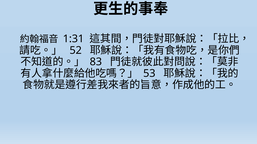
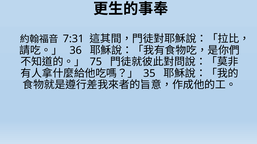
1:31: 1:31 -> 7:31
52: 52 -> 36
83: 83 -> 75
53: 53 -> 35
